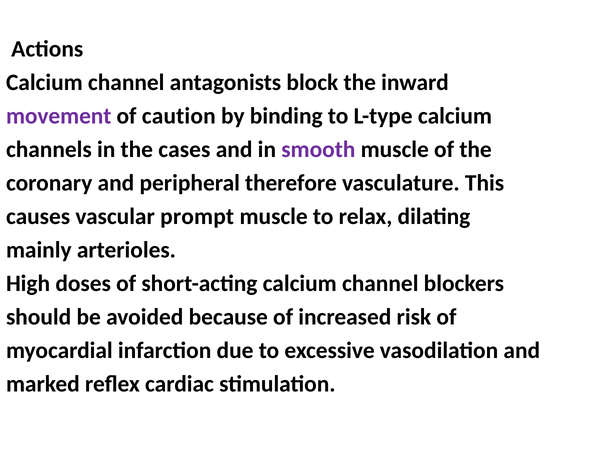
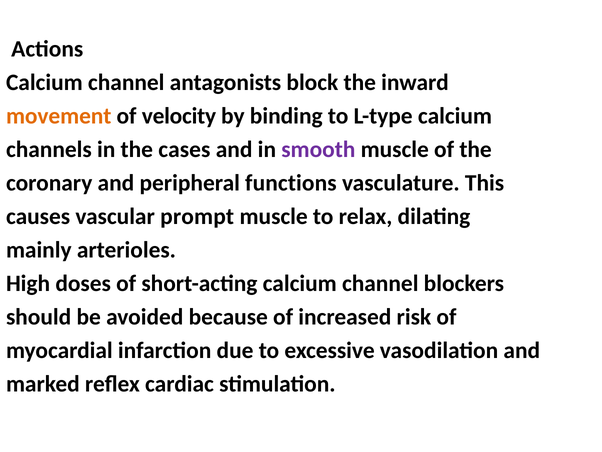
movement colour: purple -> orange
caution: caution -> velocity
therefore: therefore -> functions
